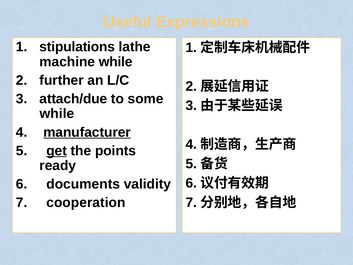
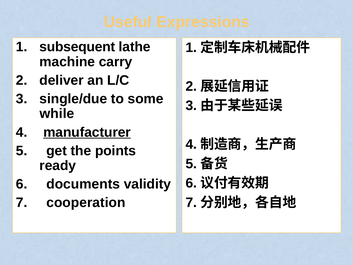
stipulations: stipulations -> subsequent
machine while: while -> carry
further: further -> deliver
attach/due: attach/due -> single/due
get underline: present -> none
